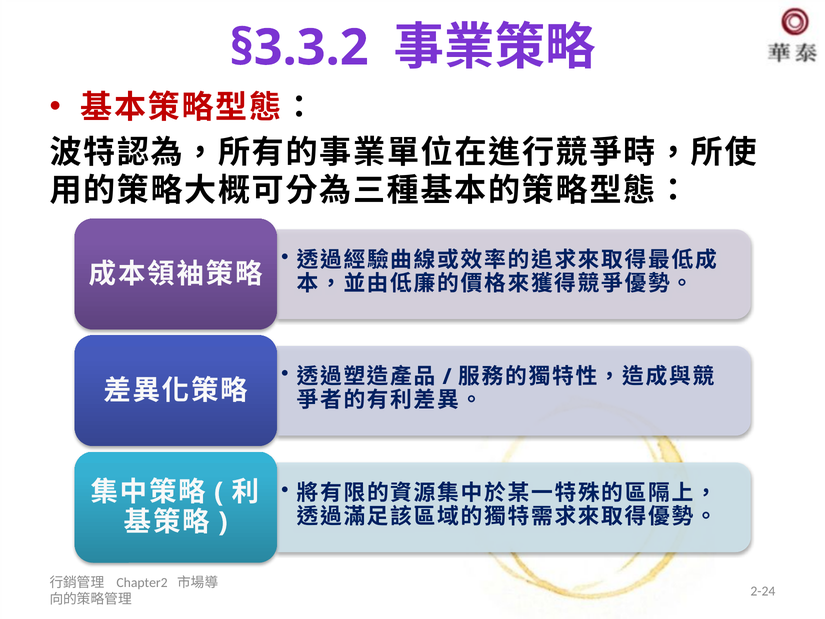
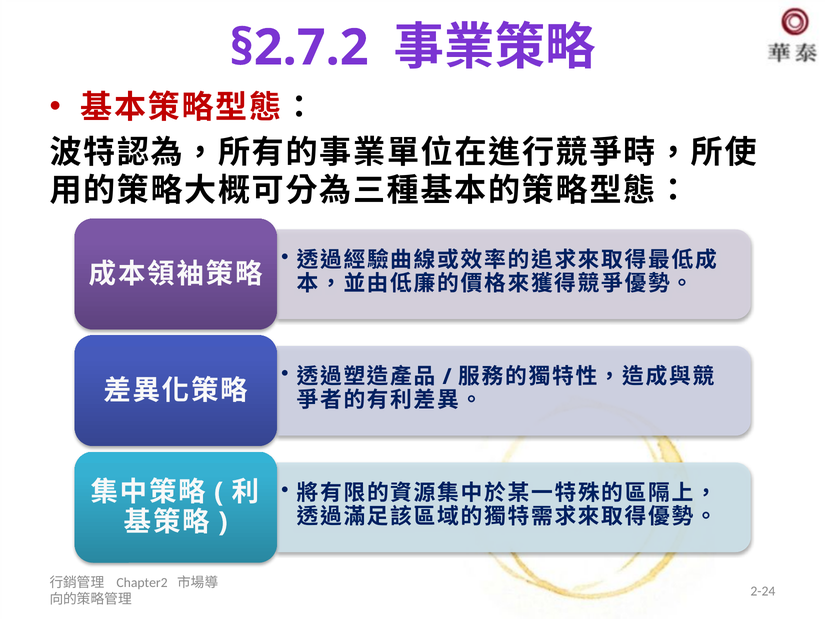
§3.3.2: §3.3.2 -> §2.7.2
